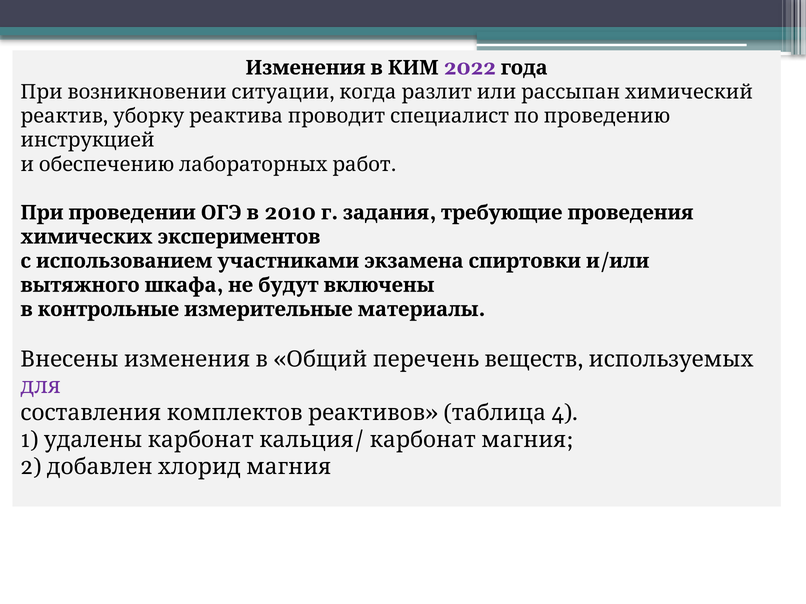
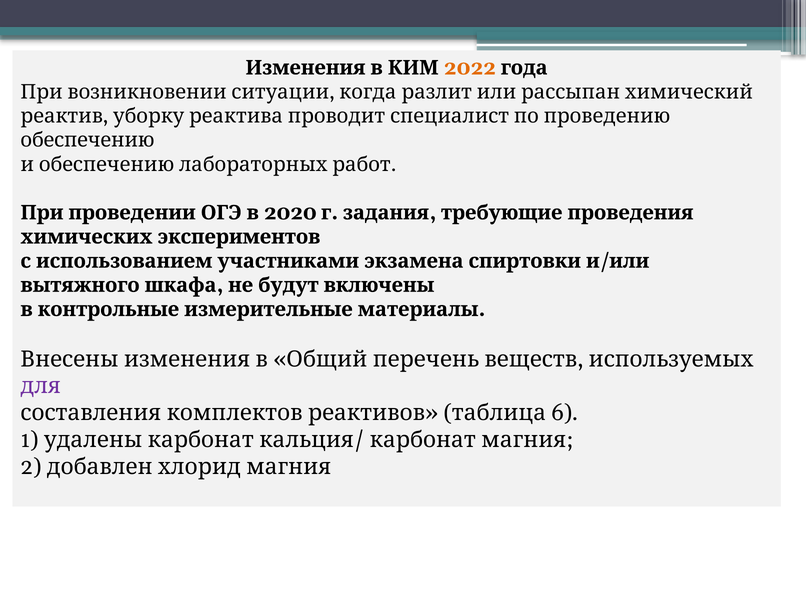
2022 colour: purple -> orange
инструкцией: инструкцией -> обеспечению
2010: 2010 -> 2020
4: 4 -> 6
